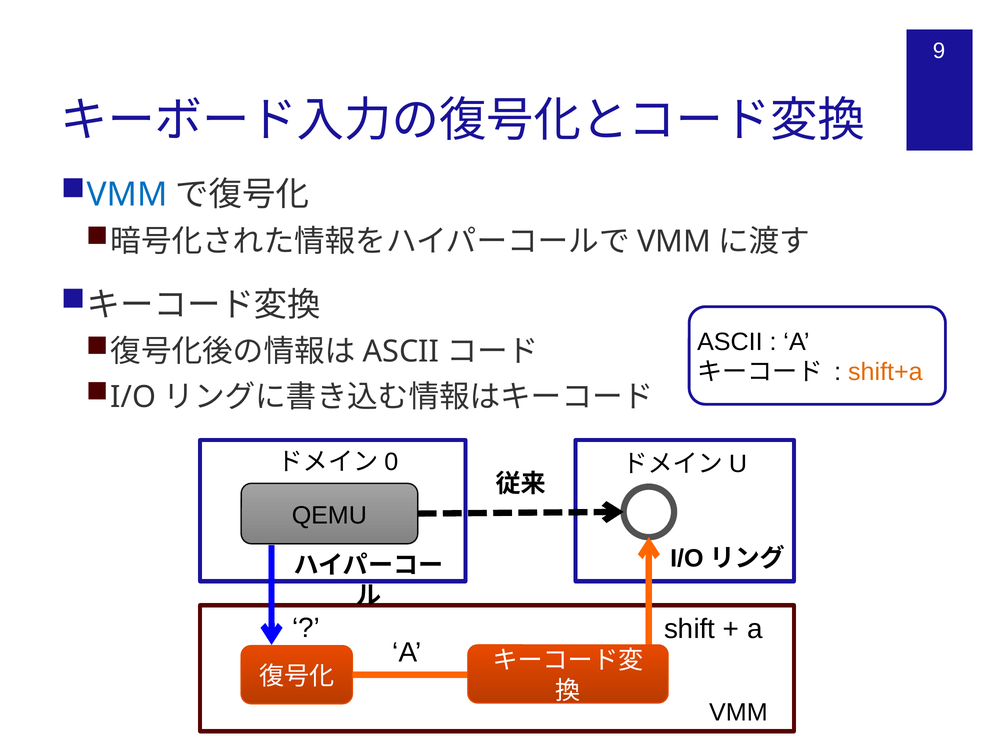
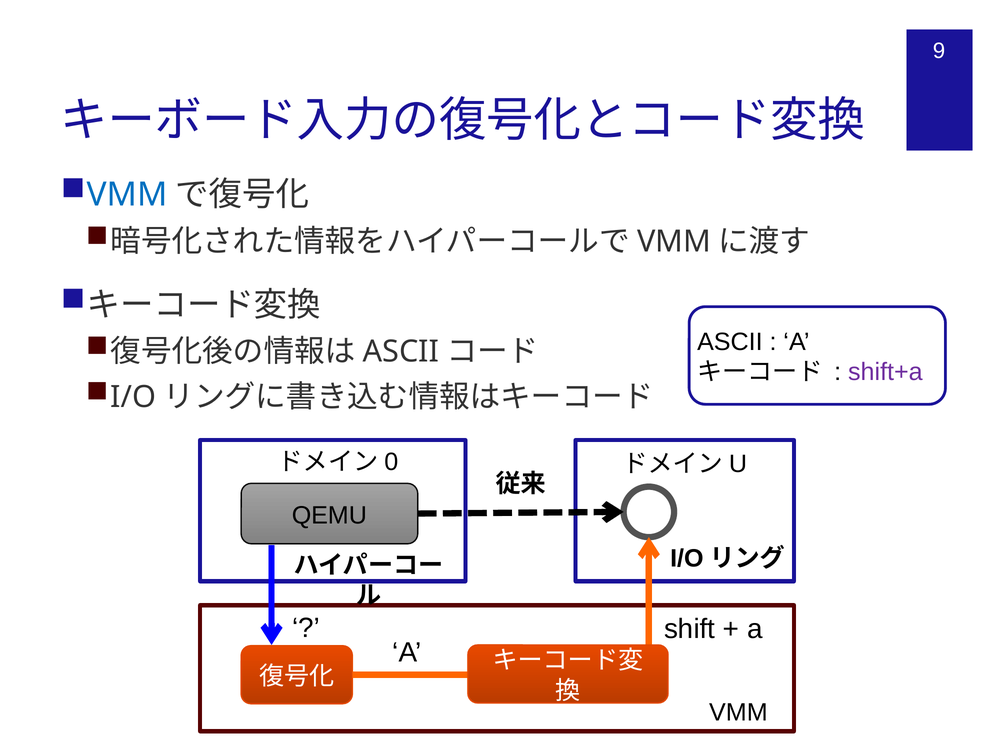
shift+a colour: orange -> purple
